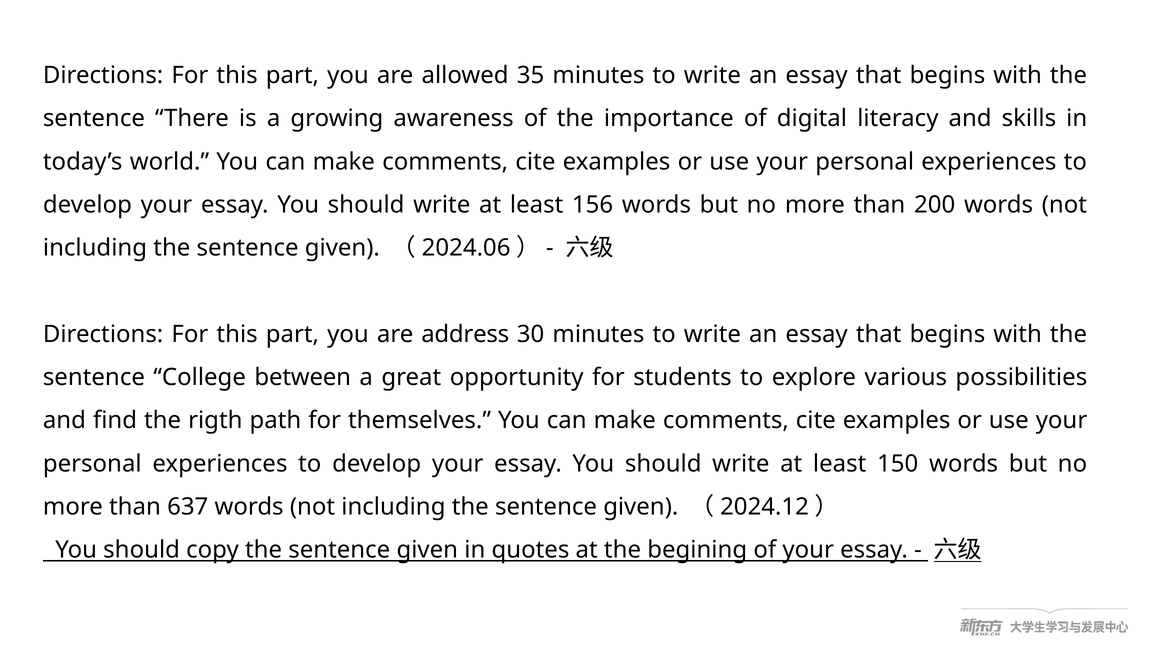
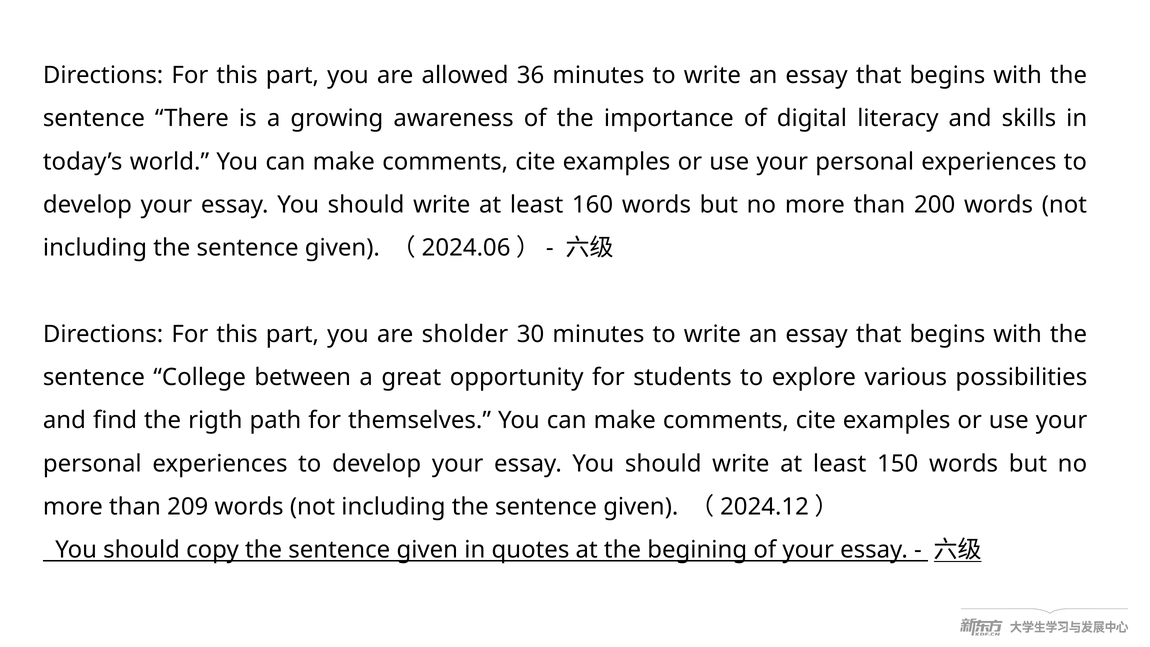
35: 35 -> 36
156: 156 -> 160
address: address -> sholder
637: 637 -> 209
